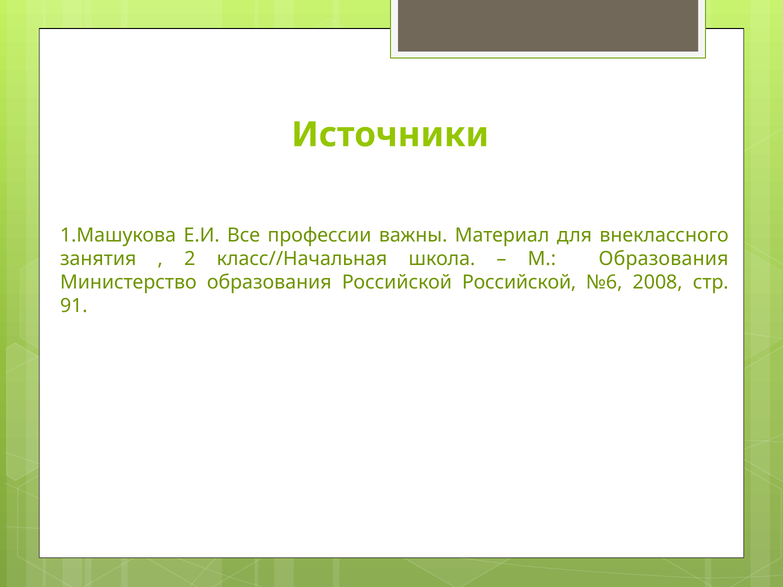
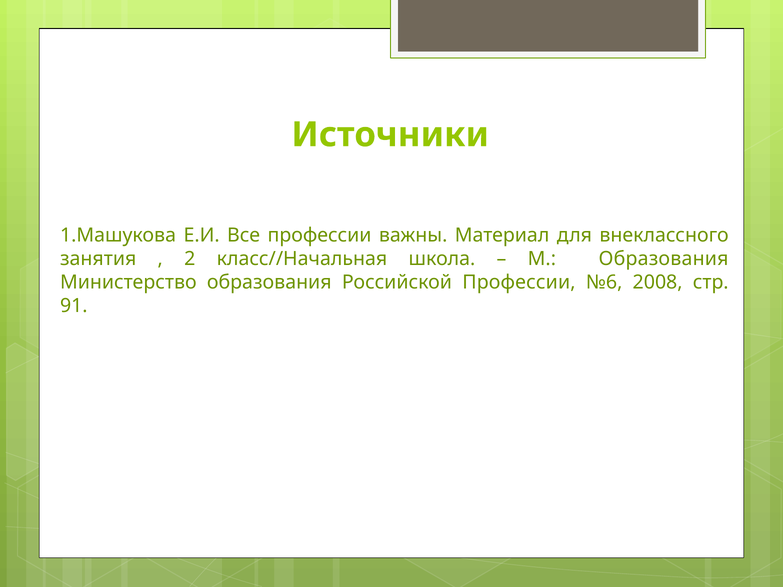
Российской Российской: Российской -> Профессии
